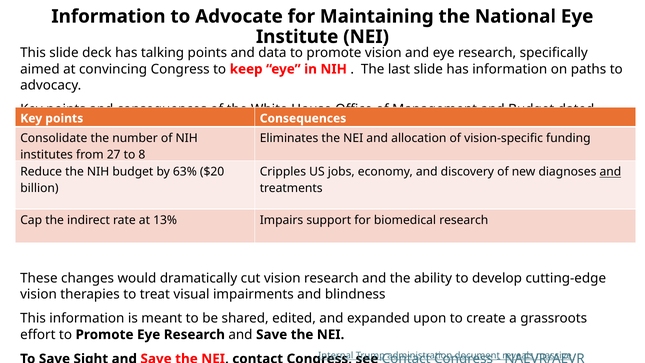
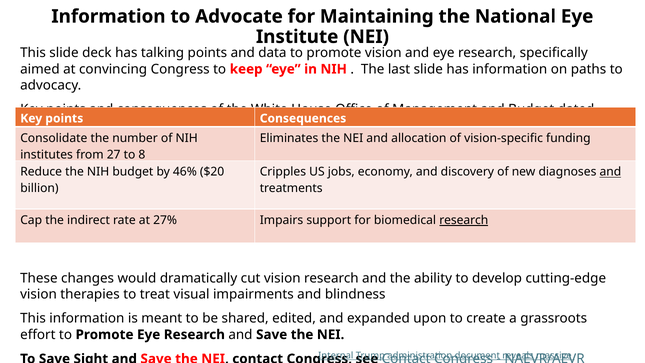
63%: 63% -> 46%
13%: 13% -> 27%
research at (464, 220) underline: none -> present
